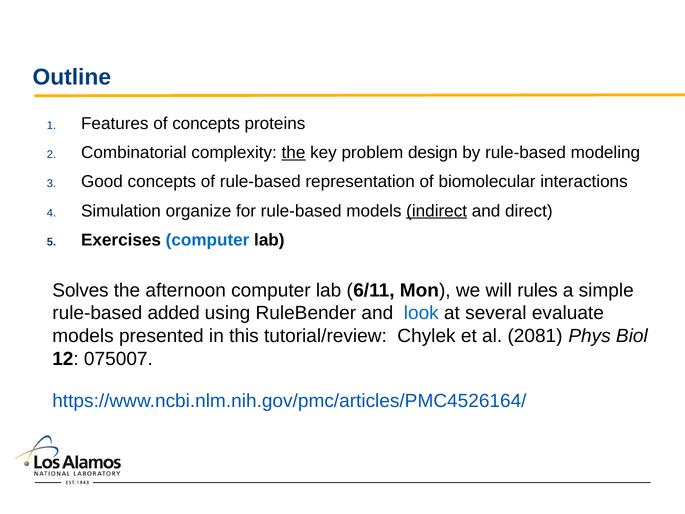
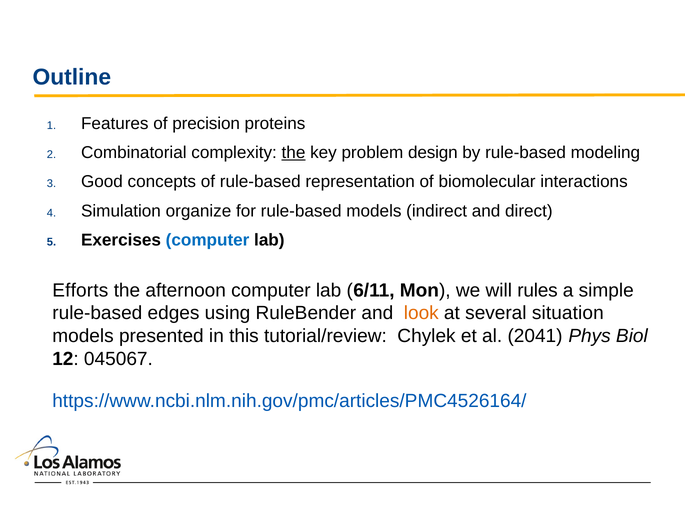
of concepts: concepts -> precision
indirect underline: present -> none
Solves: Solves -> Efforts
added: added -> edges
look colour: blue -> orange
evaluate: evaluate -> situation
2081: 2081 -> 2041
075007: 075007 -> 045067
